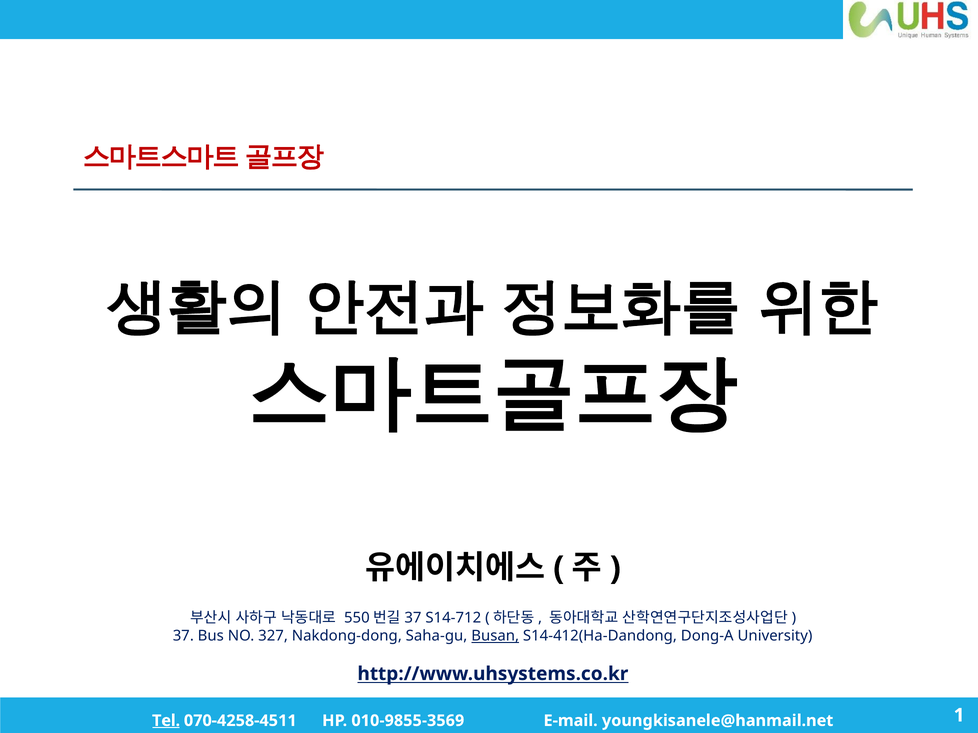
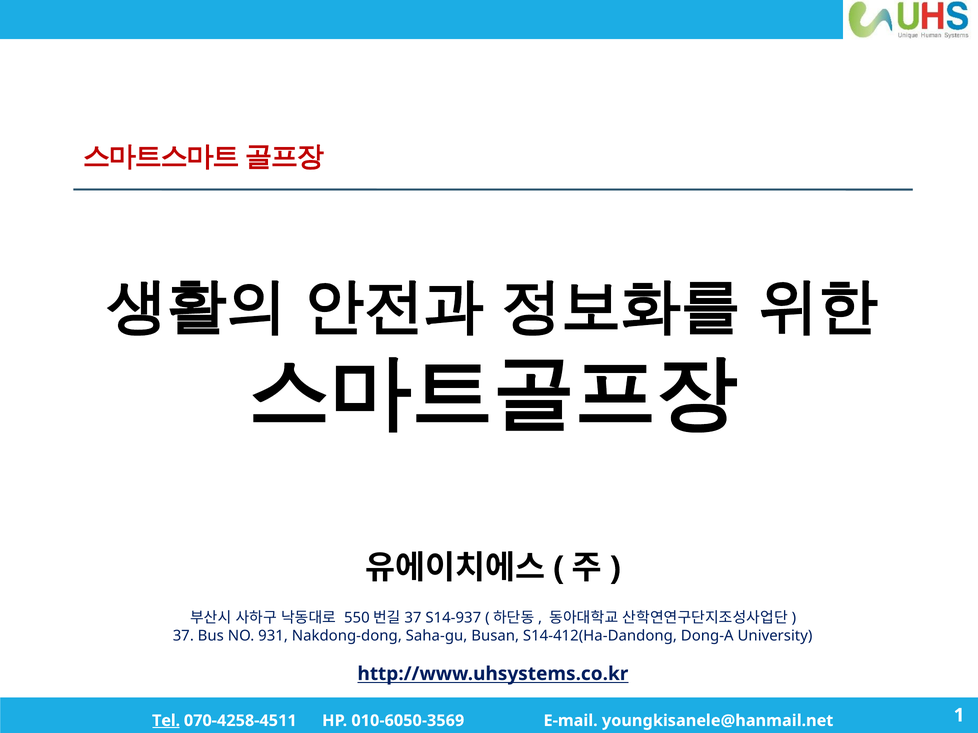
S14-712: S14-712 -> S14-937
327: 327 -> 931
Busan underline: present -> none
010-9855-3569: 010-9855-3569 -> 010-6050-3569
